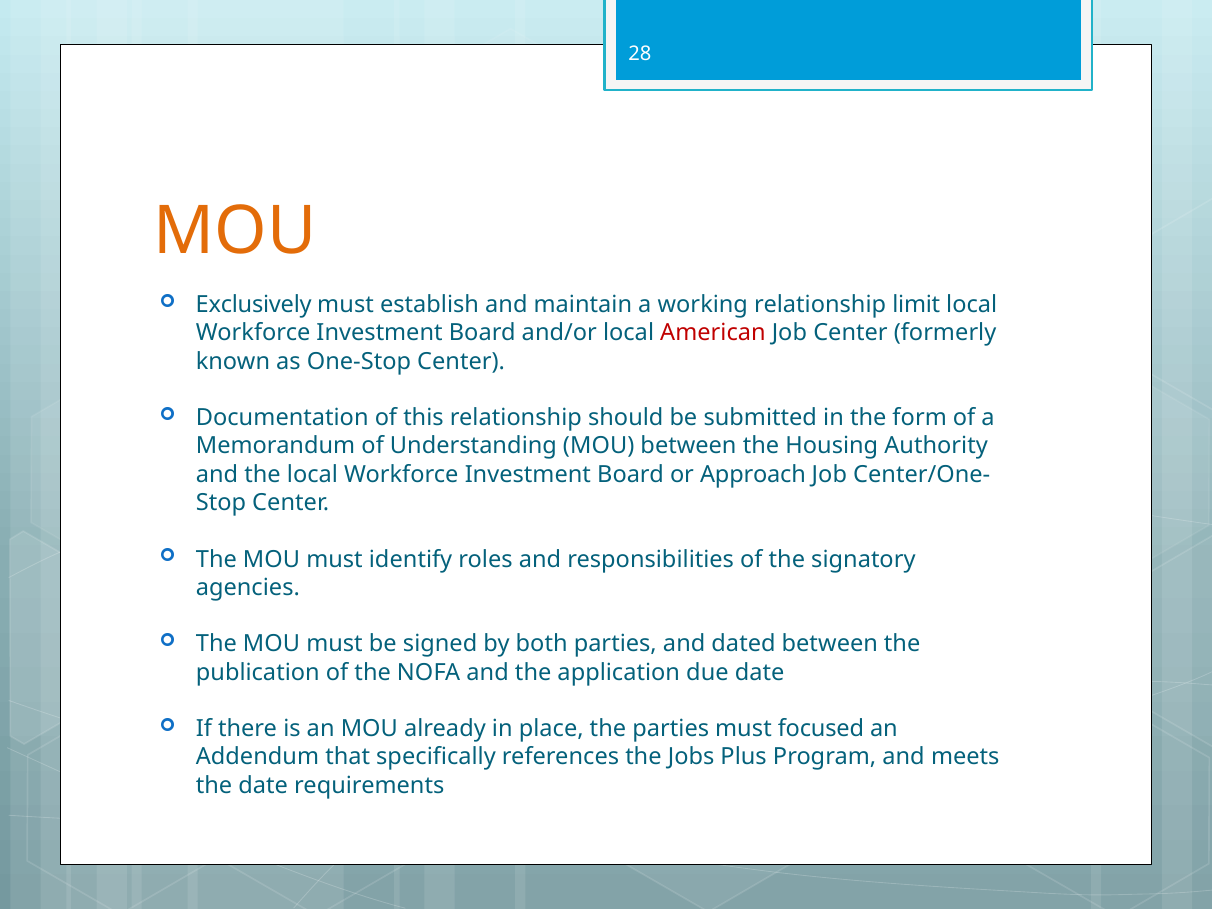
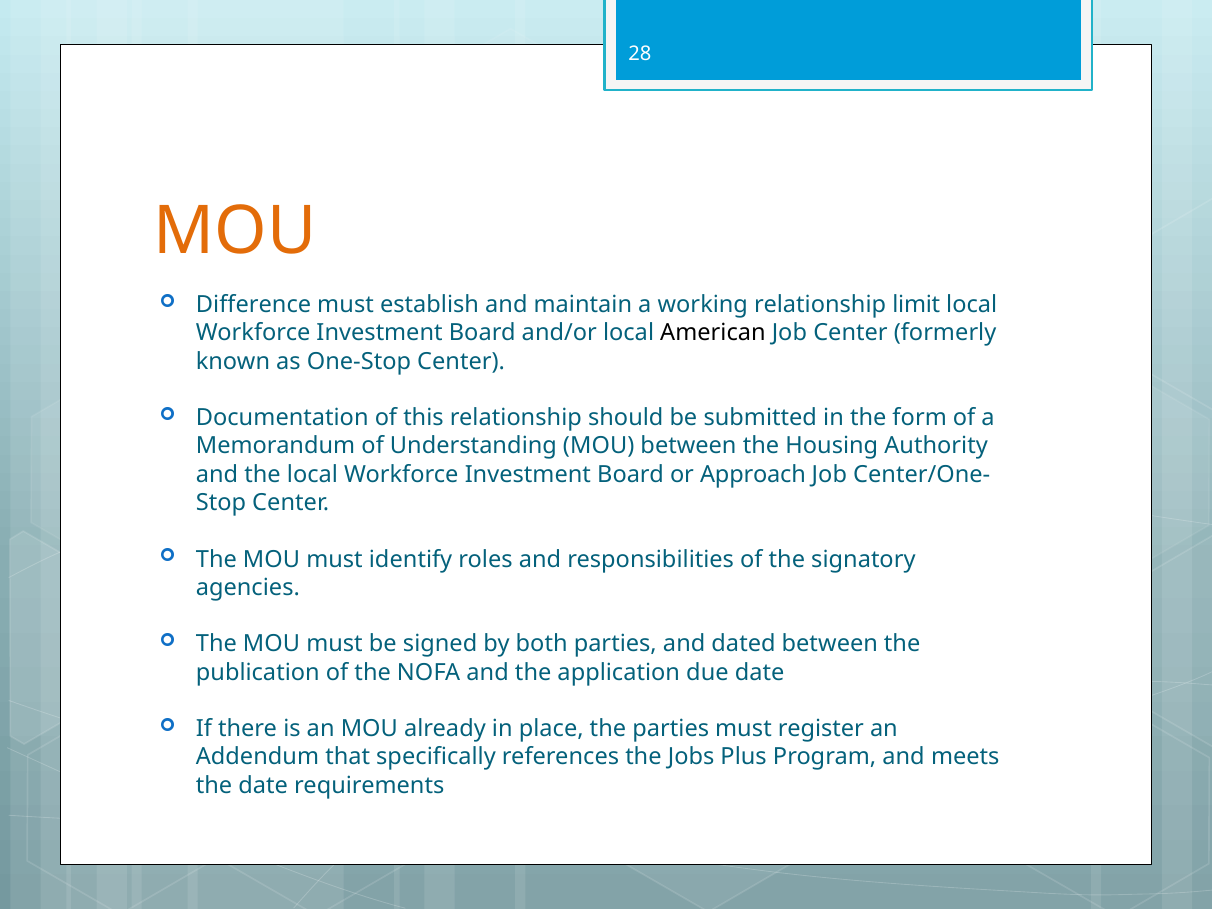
Exclusively: Exclusively -> Difference
American colour: red -> black
focused: focused -> register
